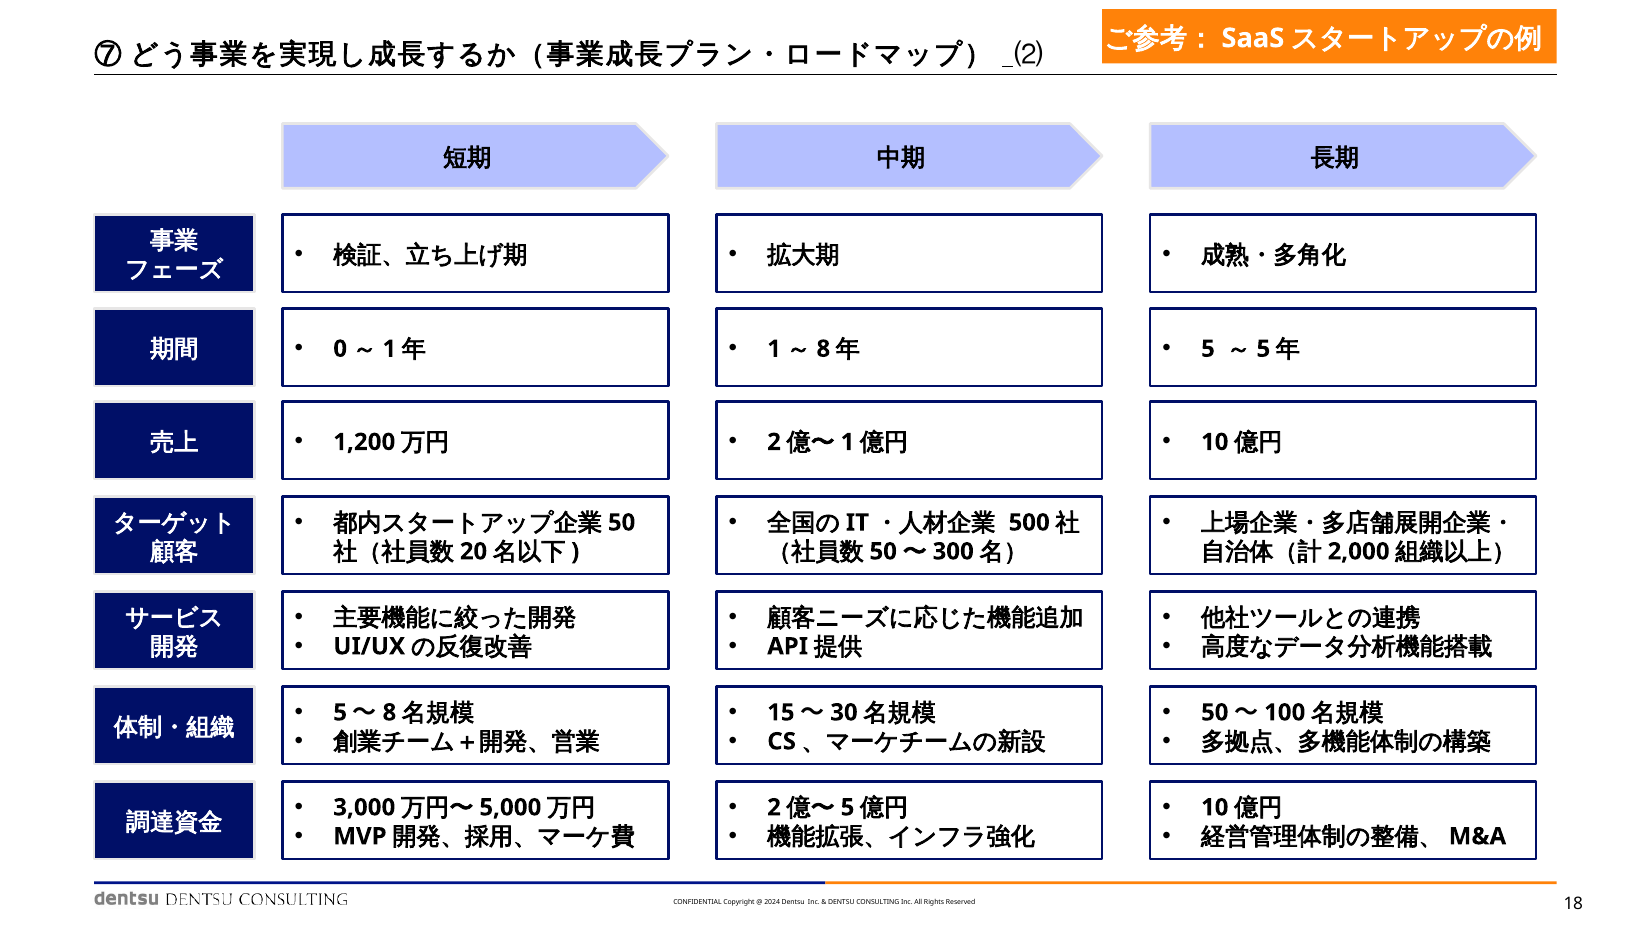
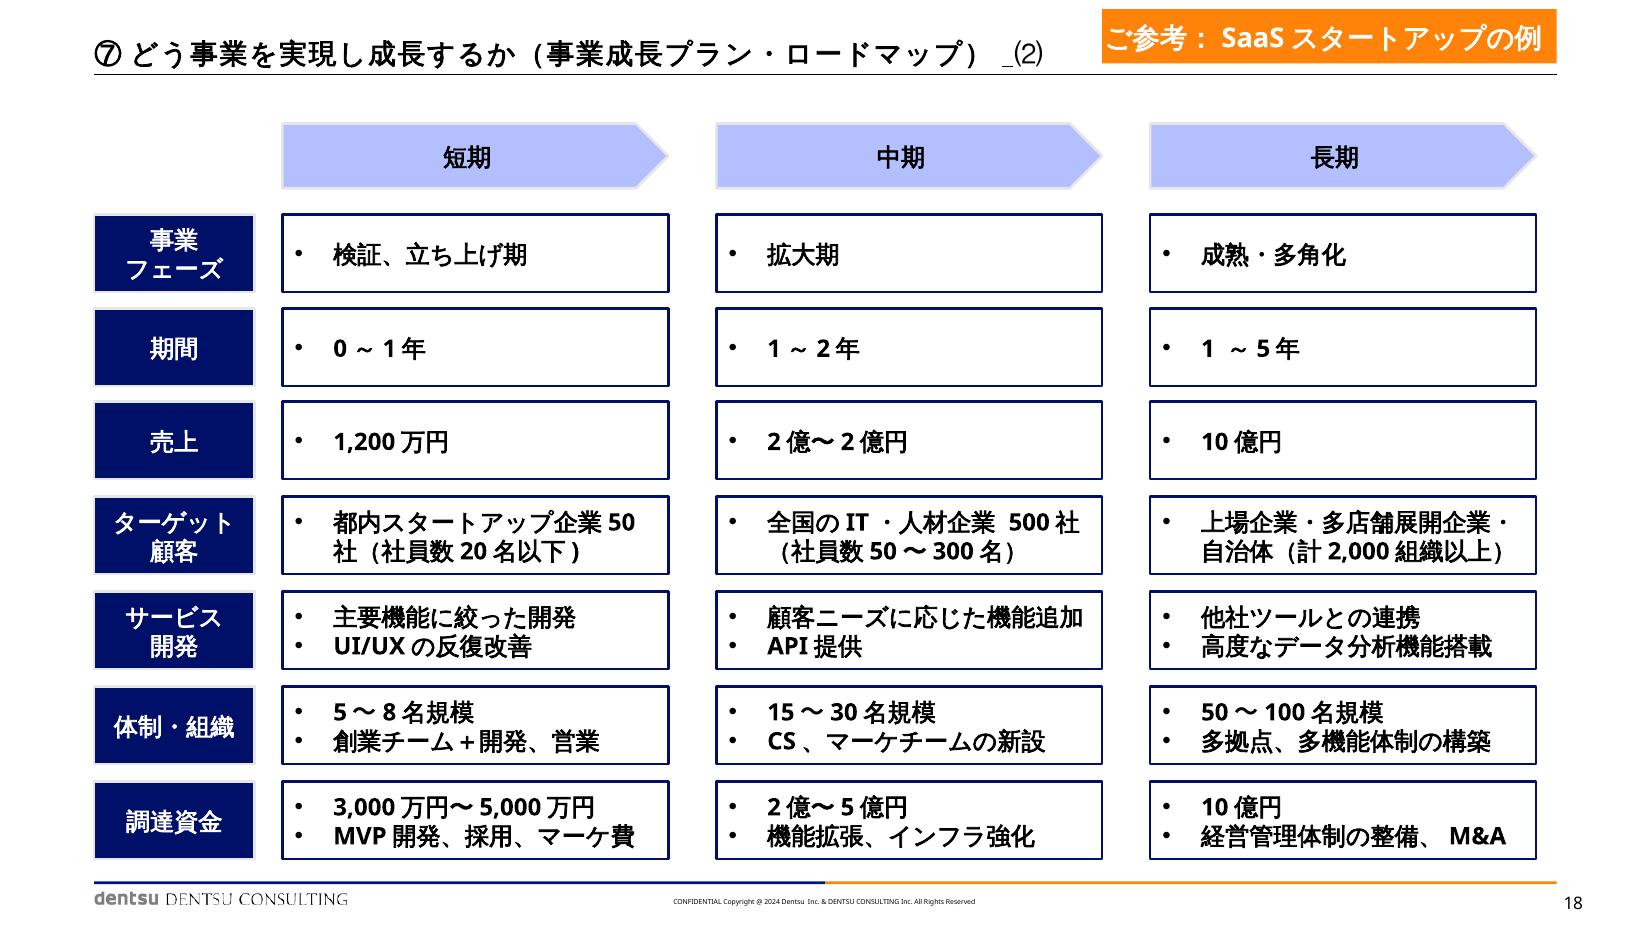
8 at (823, 349): 8 -> 2
5 at (1208, 349): 5 -> 1
1 at (848, 442): 1 -> 2
